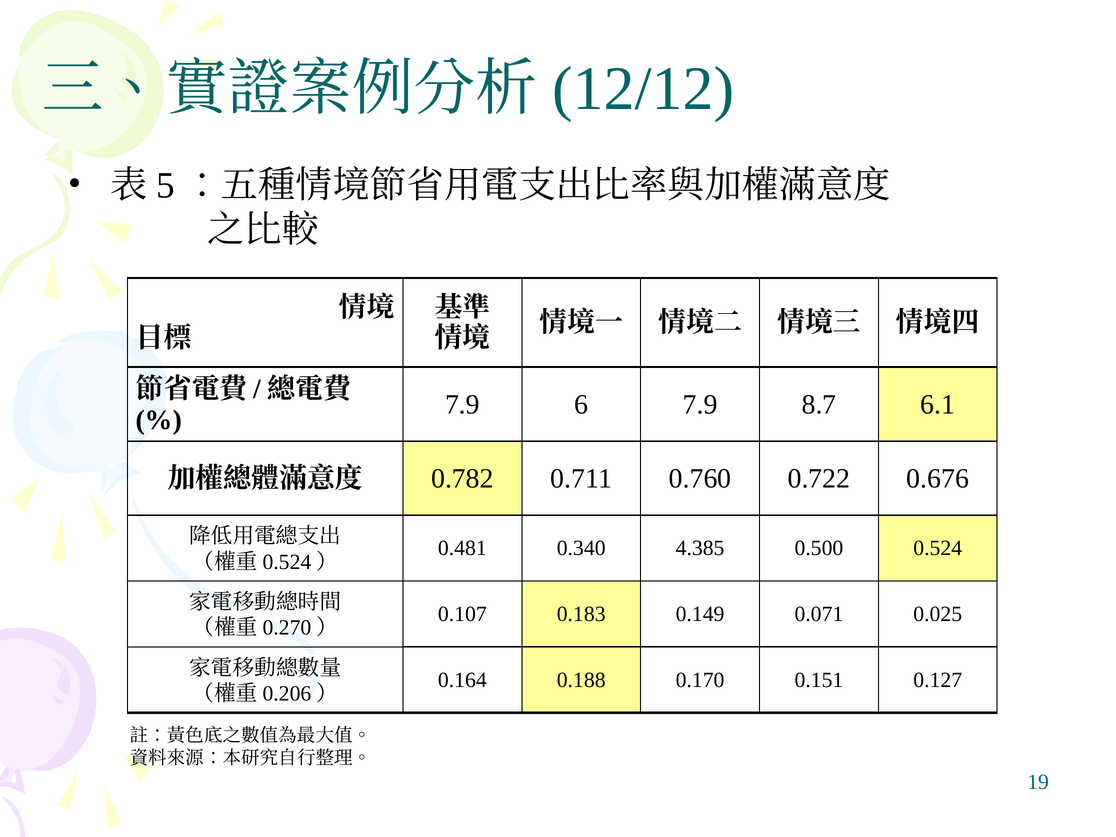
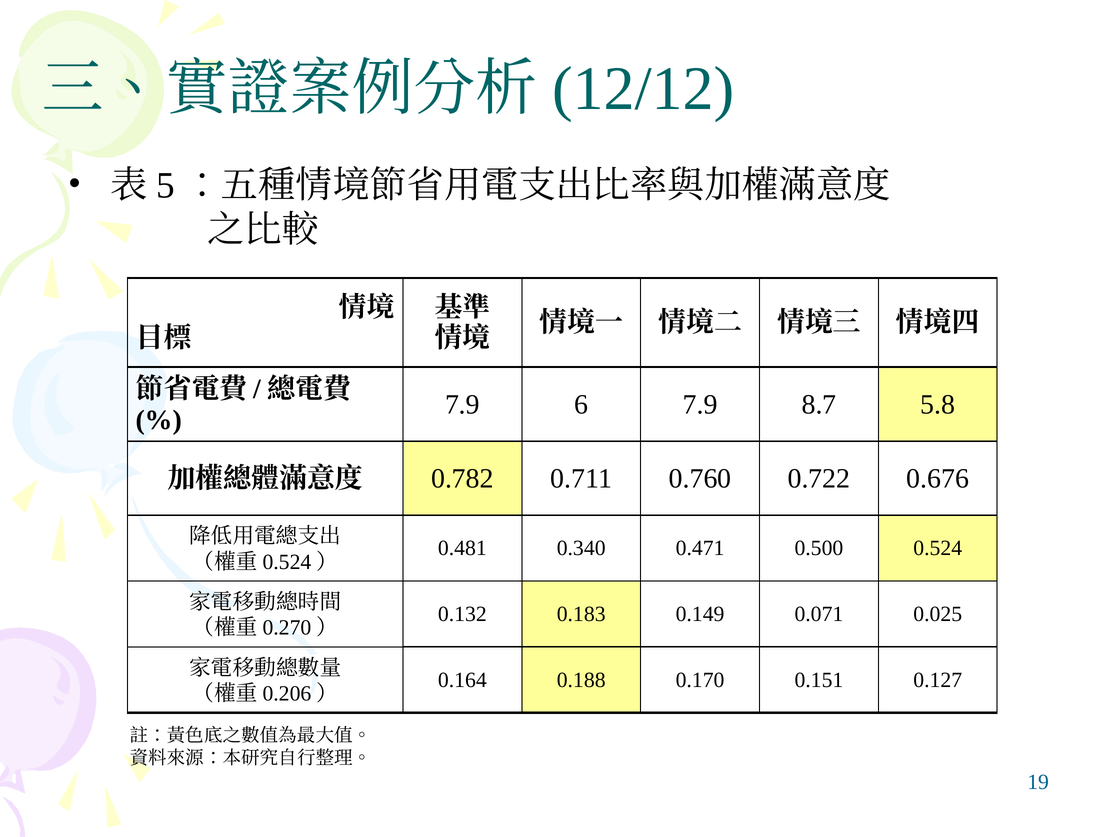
6.1: 6.1 -> 5.8
4.385: 4.385 -> 0.471
0.107: 0.107 -> 0.132
